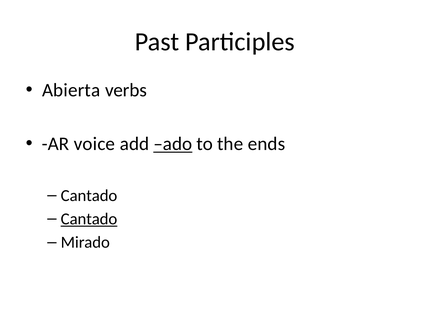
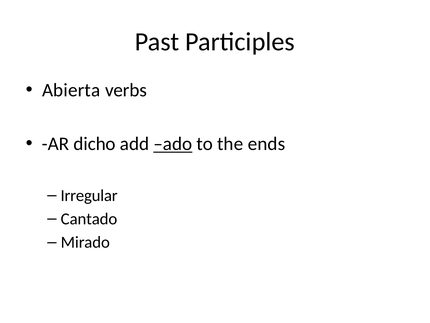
voice: voice -> dicho
Cantado at (89, 195): Cantado -> Irregular
Cantado at (89, 219) underline: present -> none
